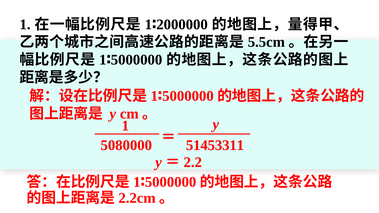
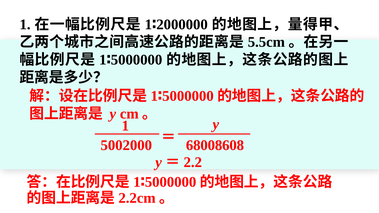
51453311: 51453311 -> 68008608
5080000: 5080000 -> 5002000
